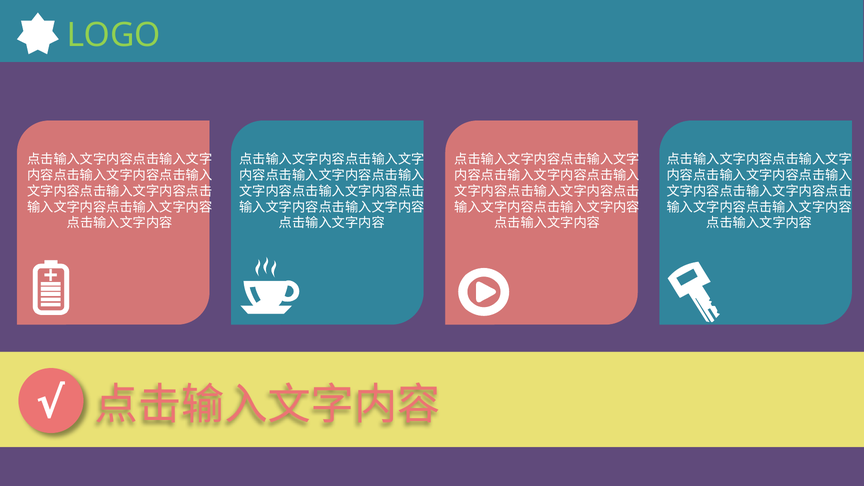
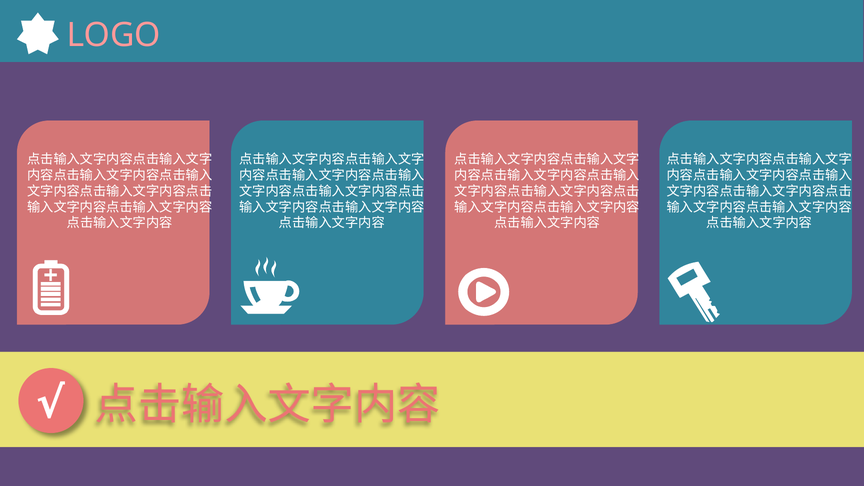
LOGO colour: light green -> pink
